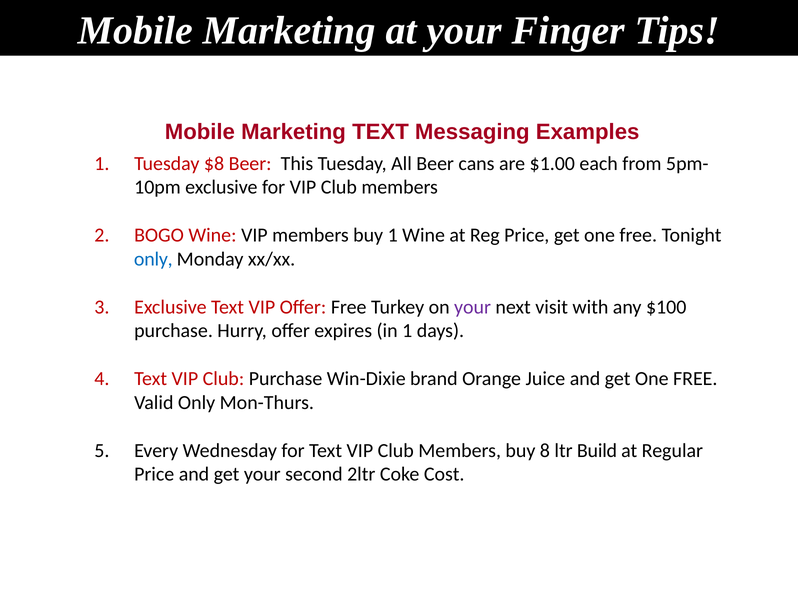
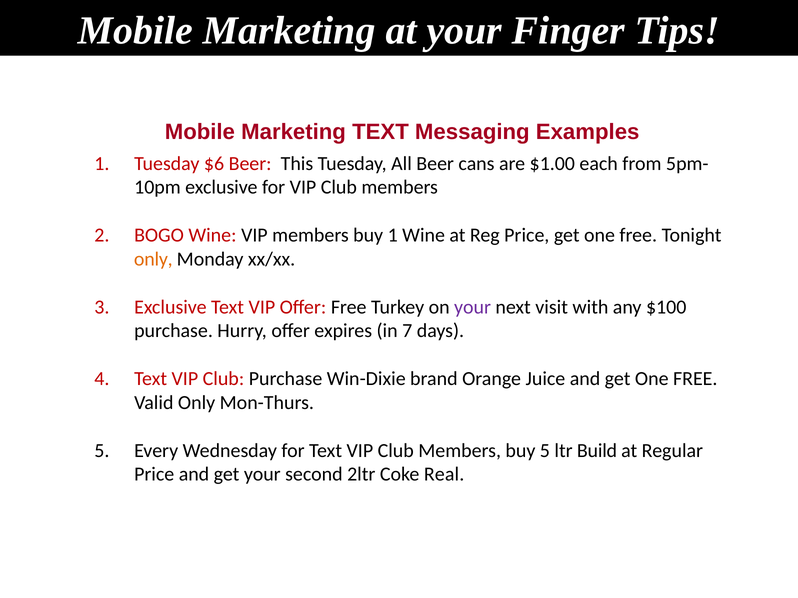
$8: $8 -> $6
only at (153, 259) colour: blue -> orange
in 1: 1 -> 7
buy 8: 8 -> 5
Cost: Cost -> Real
